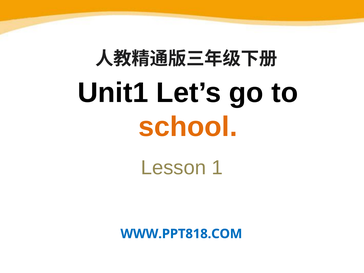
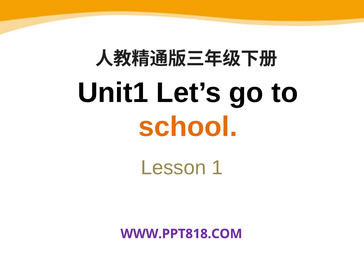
WWW.PPT818.COM colour: blue -> purple
